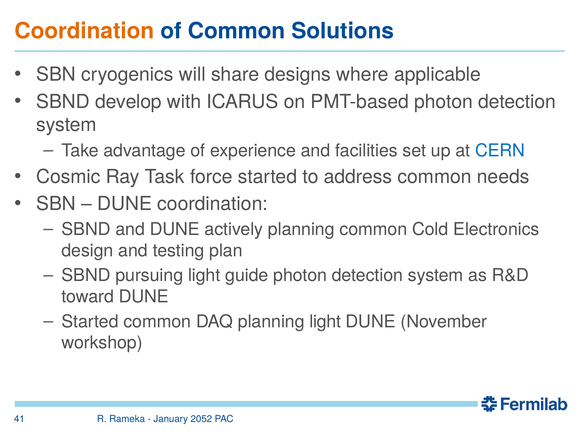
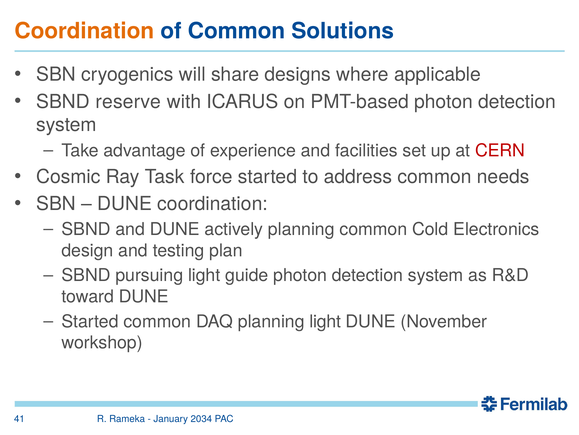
develop: develop -> reserve
CERN colour: blue -> red
2052: 2052 -> 2034
